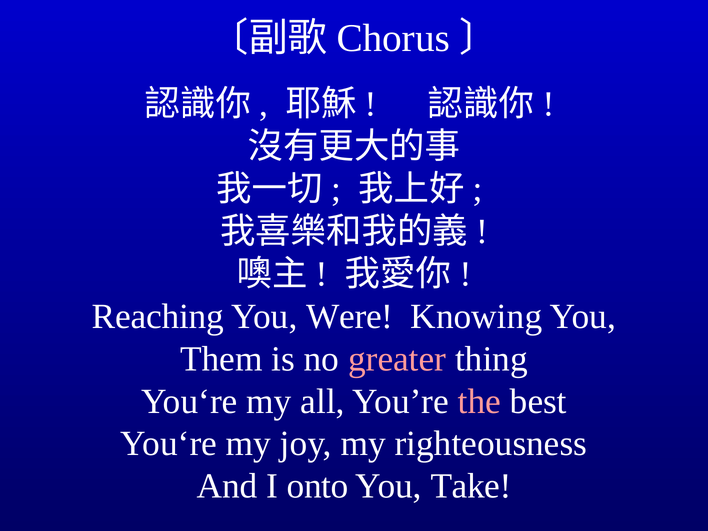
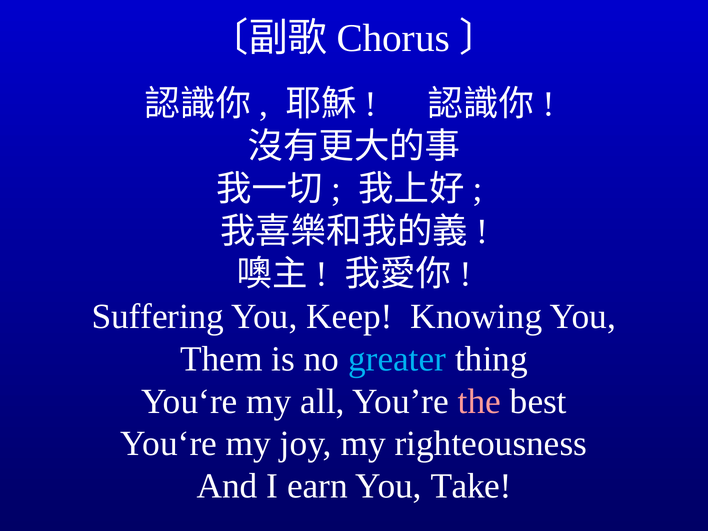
Reaching: Reaching -> Suffering
Were: Were -> Keep
greater colour: pink -> light blue
onto: onto -> earn
